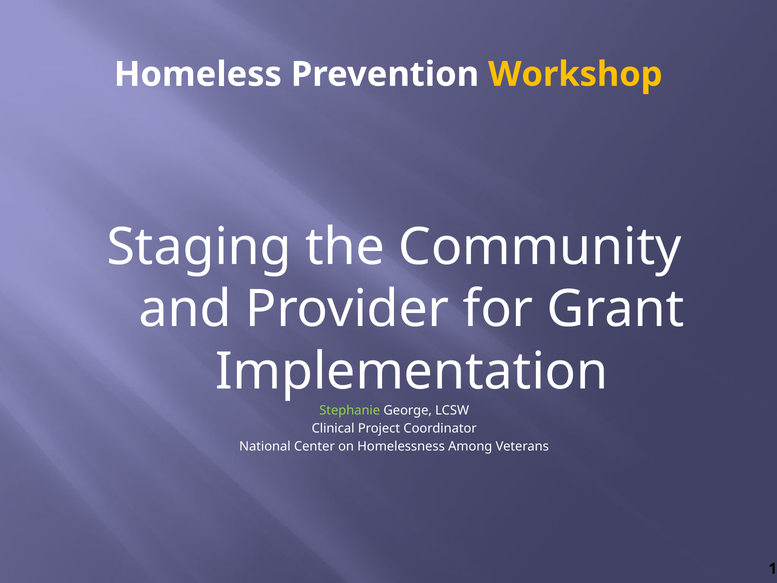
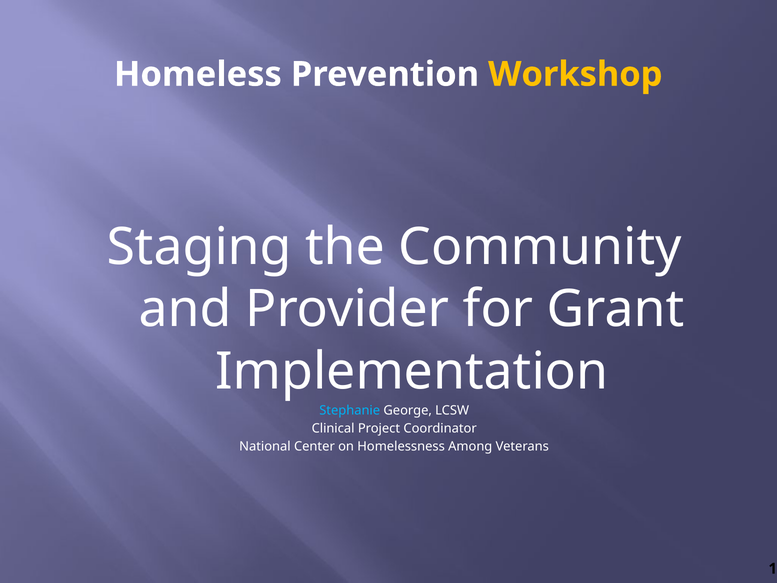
Stephanie colour: light green -> light blue
